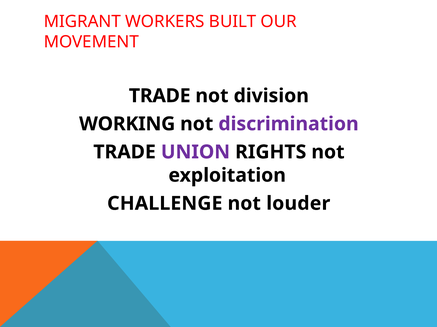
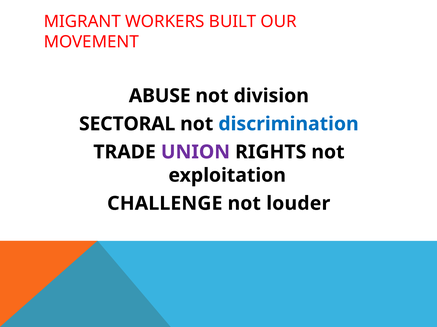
TRADE at (160, 96): TRADE -> ABUSE
WORKING: WORKING -> SECTORAL
discrimination colour: purple -> blue
